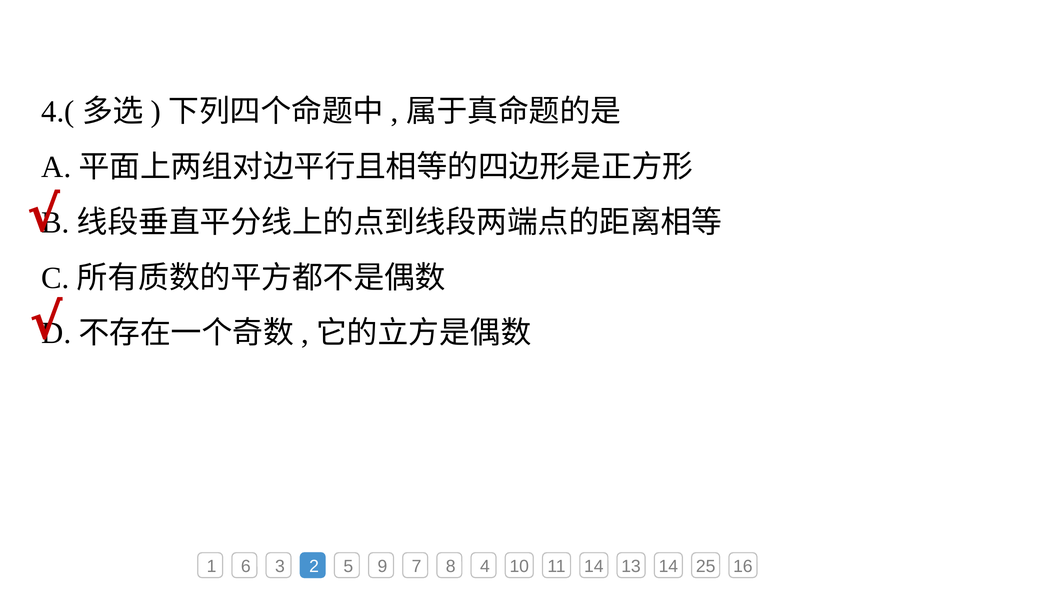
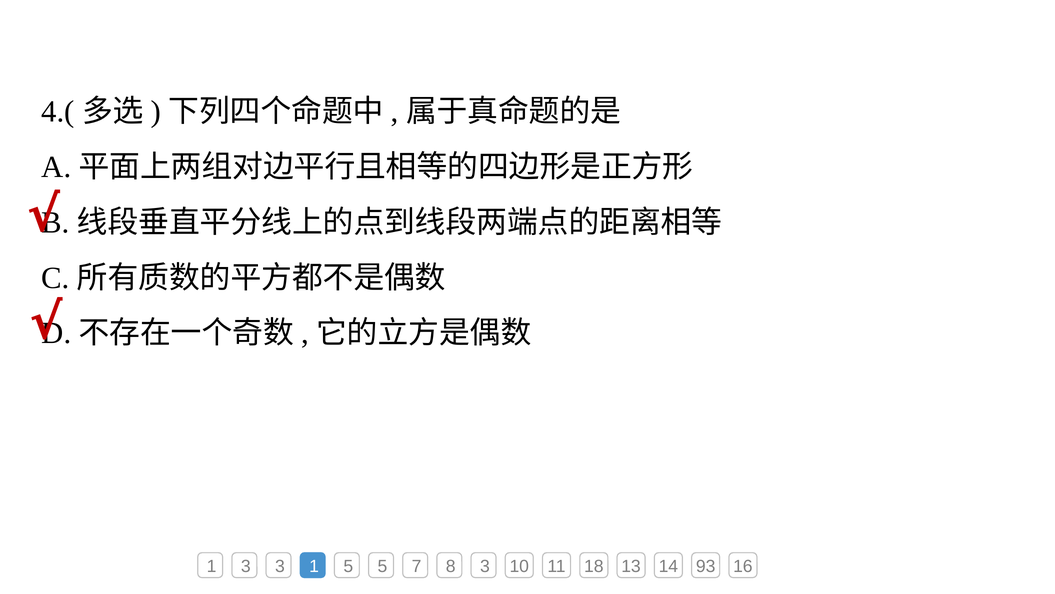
1 6: 6 -> 3
3 2: 2 -> 1
5 9: 9 -> 5
8 4: 4 -> 3
11 14: 14 -> 18
25: 25 -> 93
